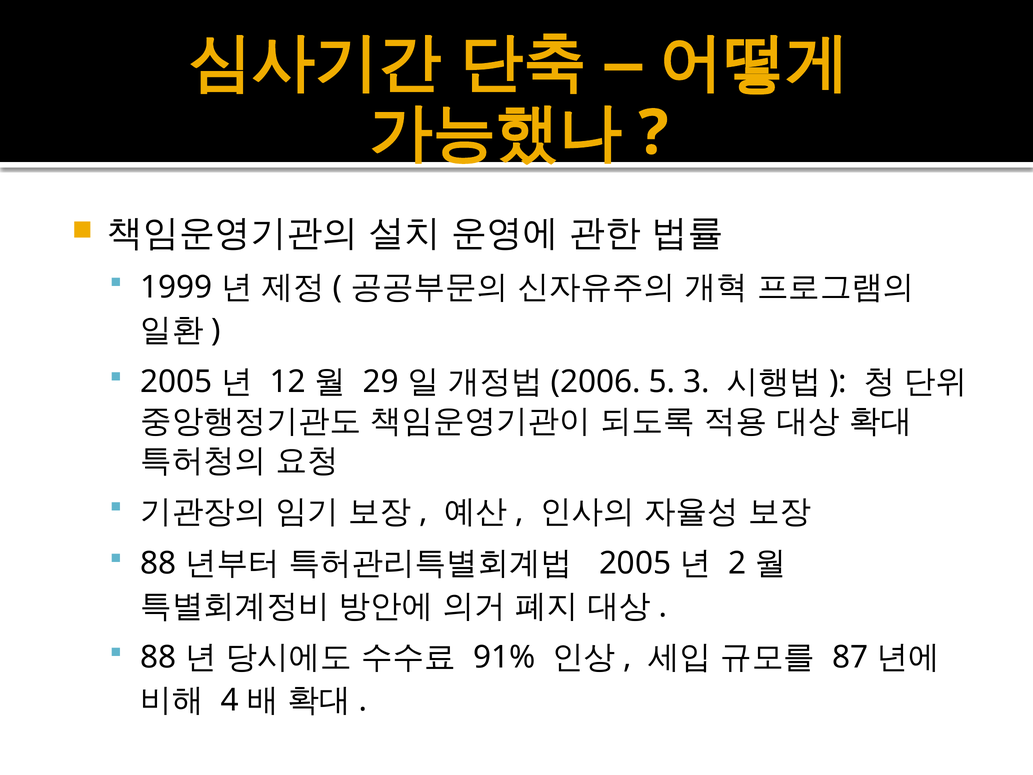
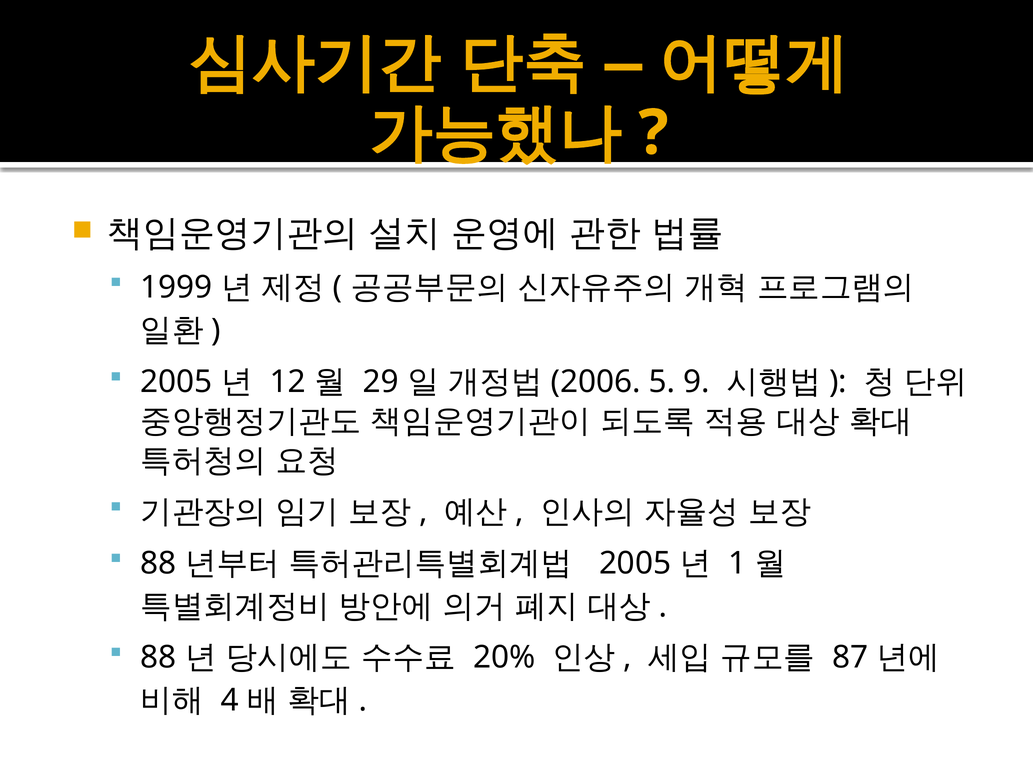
3: 3 -> 9
2: 2 -> 1
91%: 91% -> 20%
